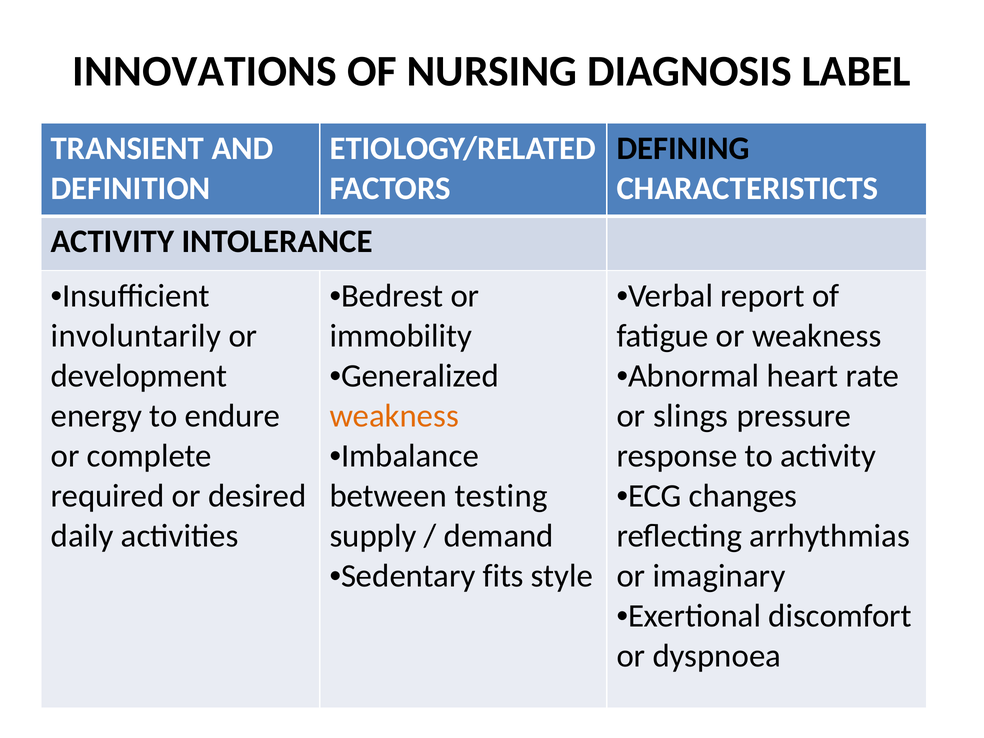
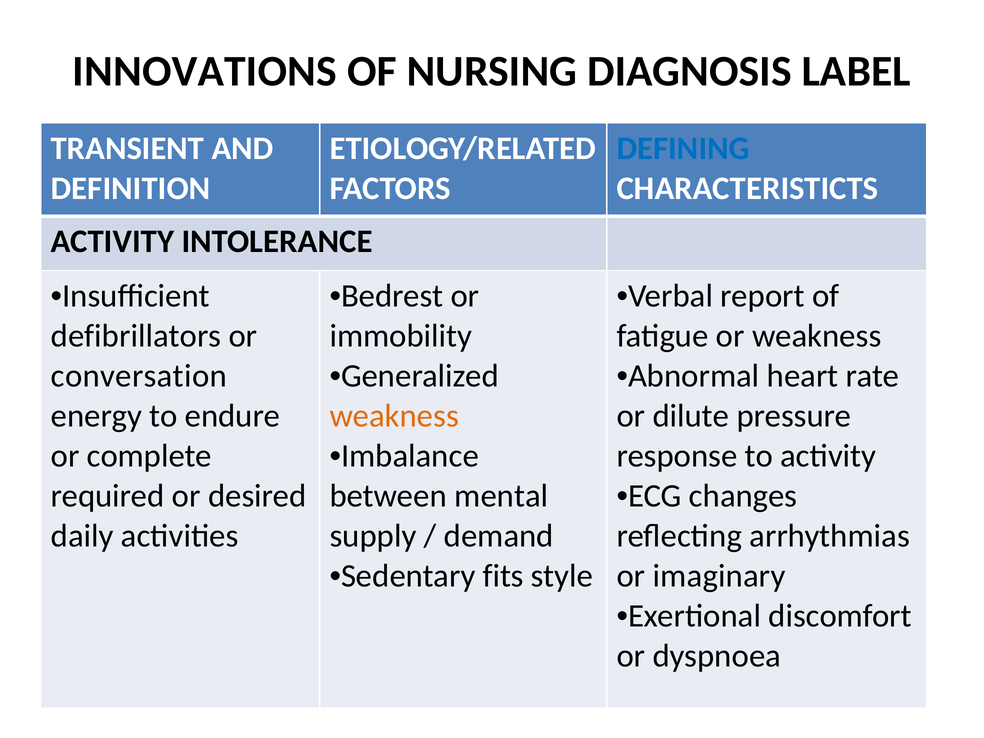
DEFINING colour: black -> blue
involuntarily: involuntarily -> defibrillators
development: development -> conversation
slings: slings -> dilute
testing: testing -> mental
